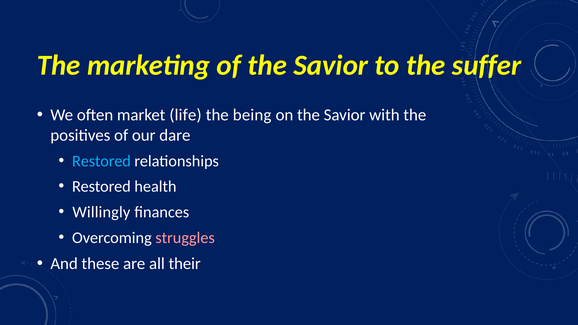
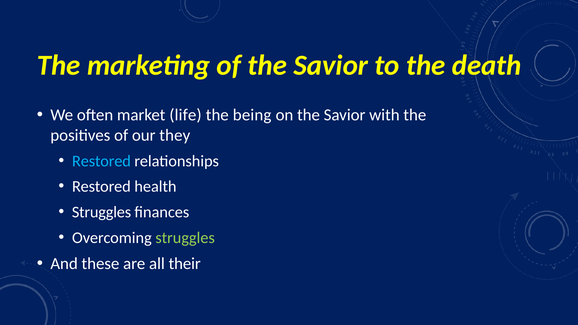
suffer: suffer -> death
dare: dare -> they
Willingly at (101, 212): Willingly -> Struggles
struggles at (185, 238) colour: pink -> light green
